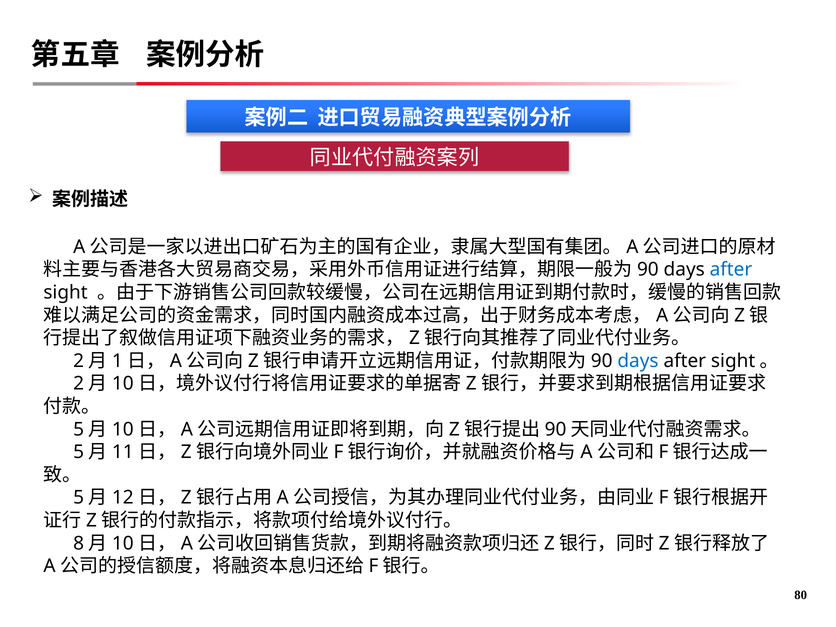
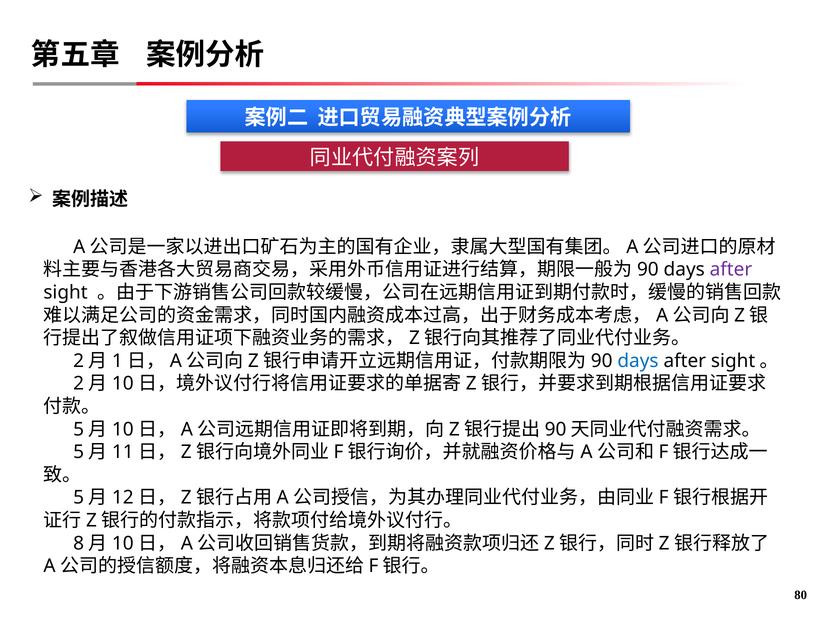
after at (731, 270) colour: blue -> purple
